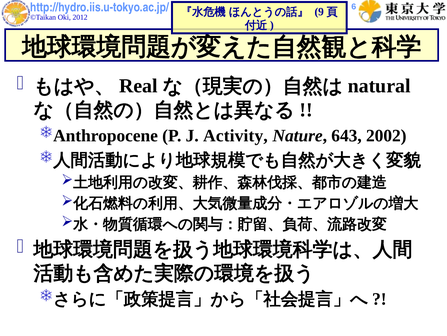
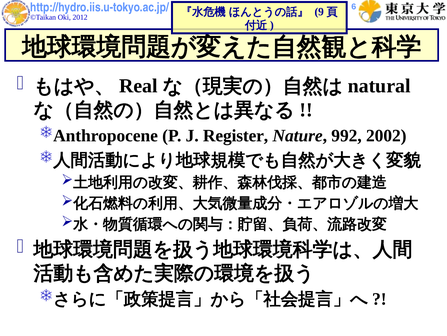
Activity: Activity -> Register
643: 643 -> 992
